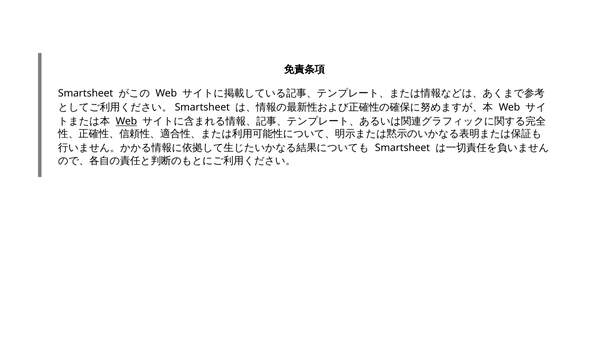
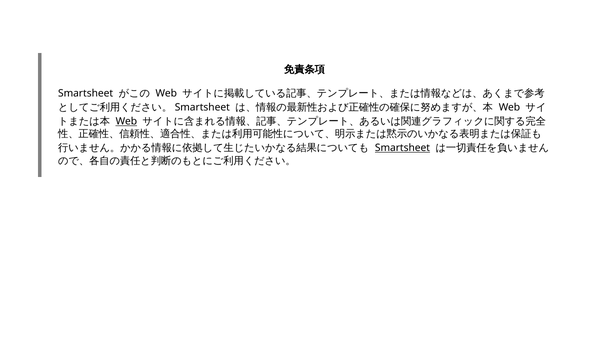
Smartsheet at (402, 148) underline: none -> present
